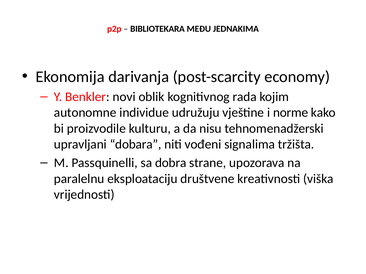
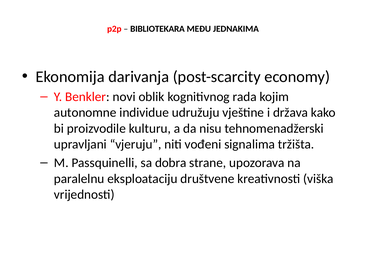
norme: norme -> država
dobara: dobara -> vjeruju
